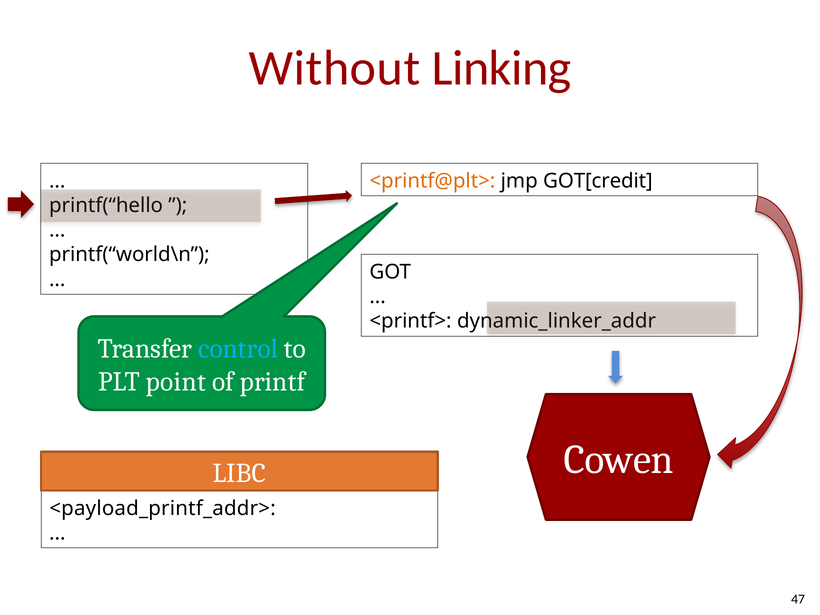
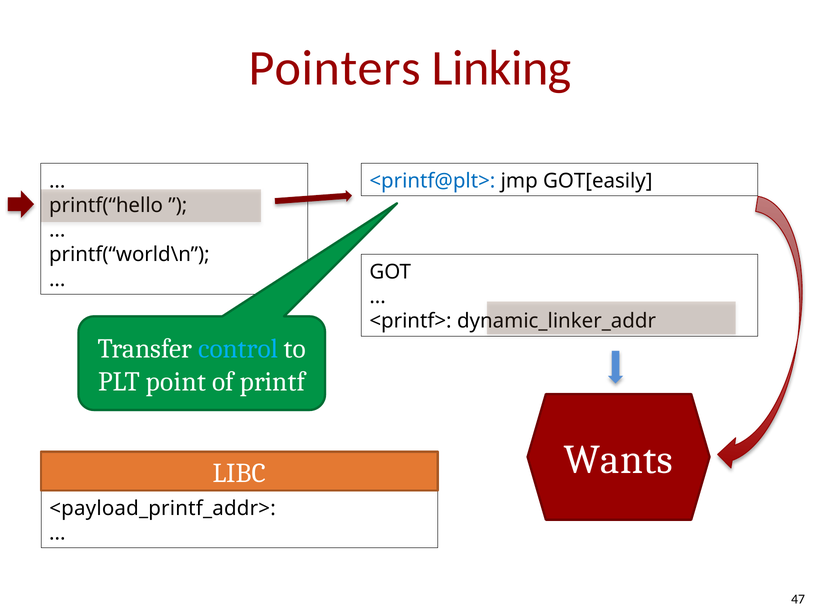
Without: Without -> Pointers
<printf@plt> colour: orange -> blue
GOT[credit: GOT[credit -> GOT[easily
Cowen: Cowen -> Wants
